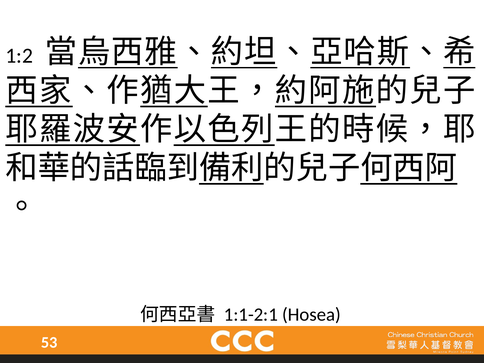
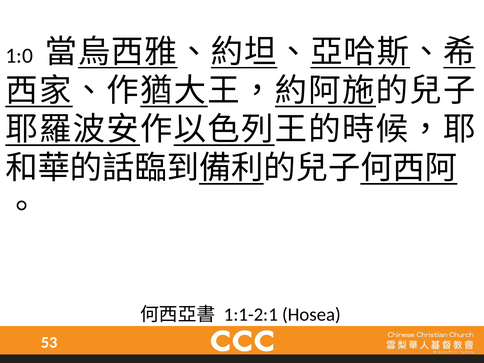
1:2: 1:2 -> 1:0
